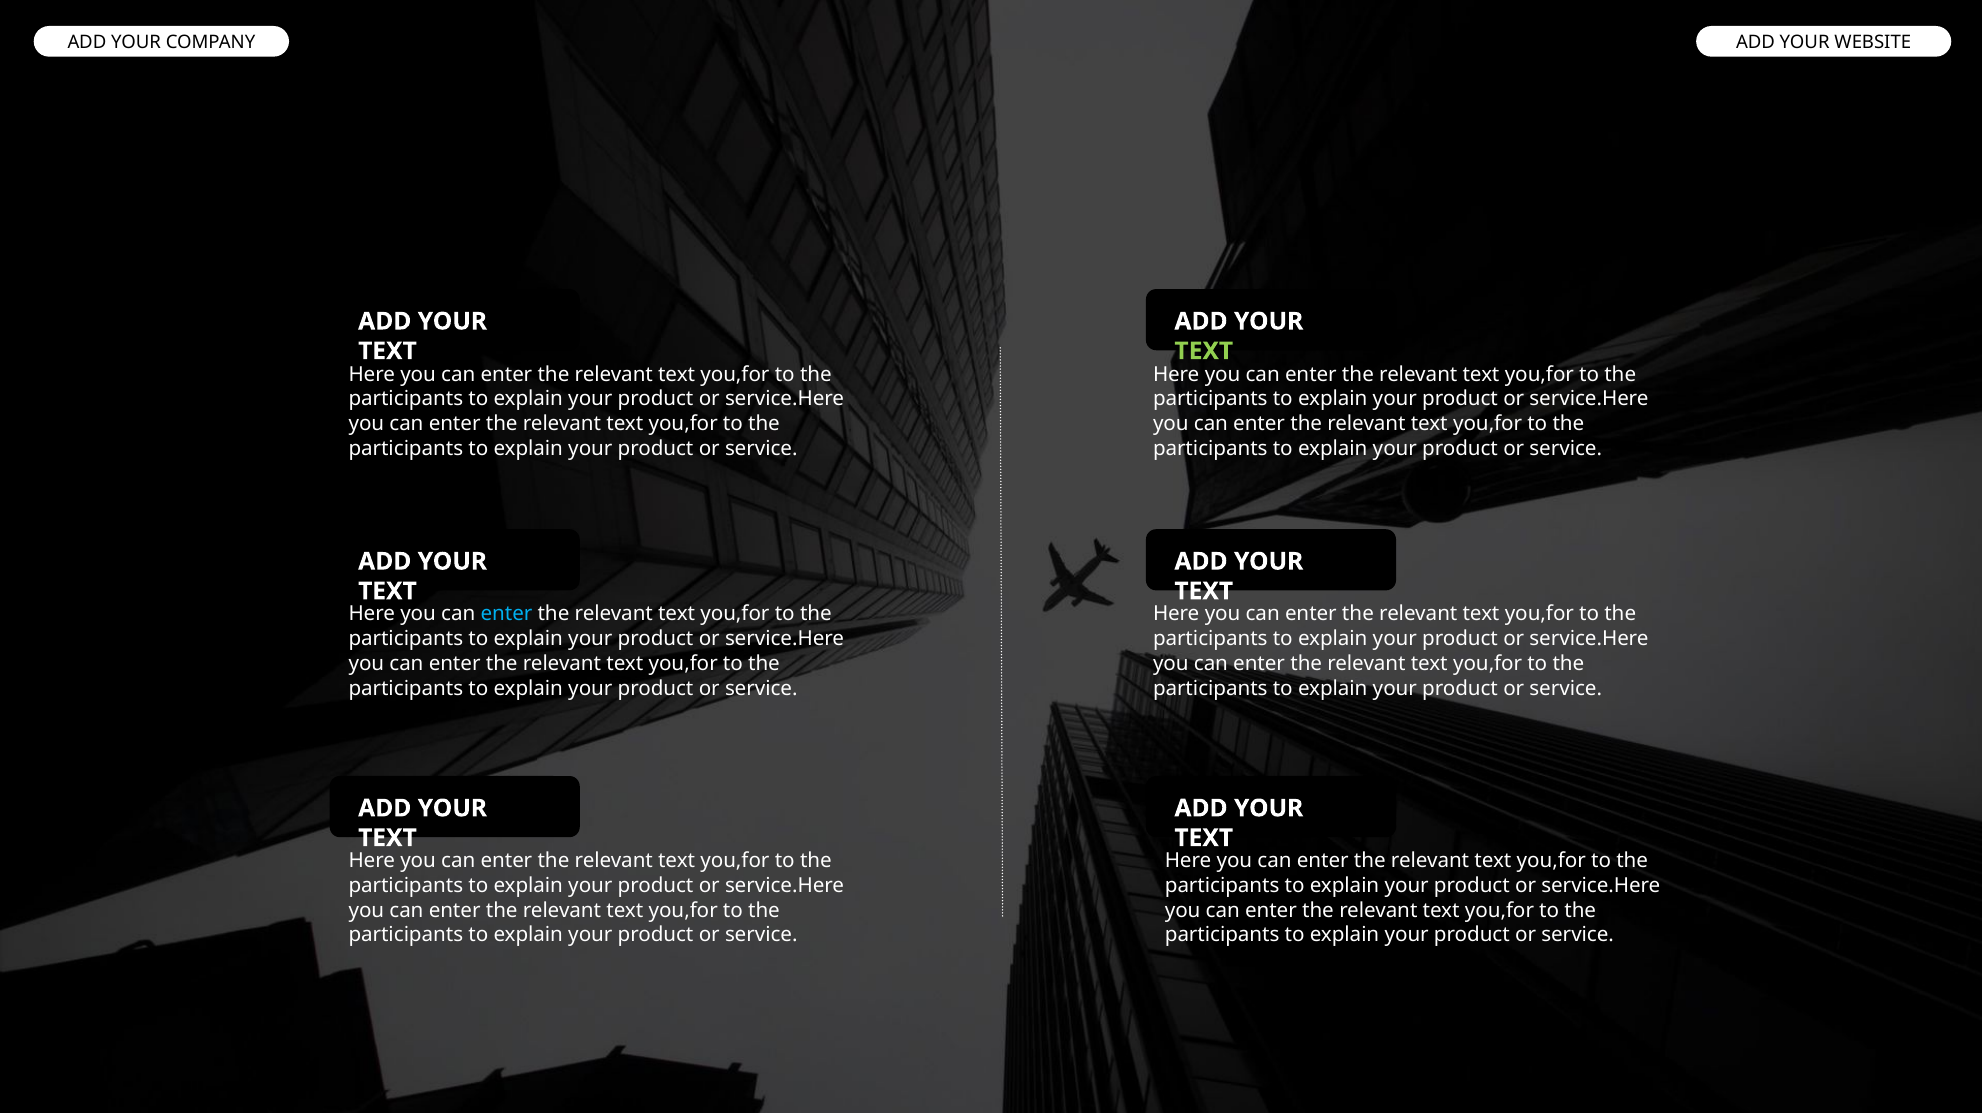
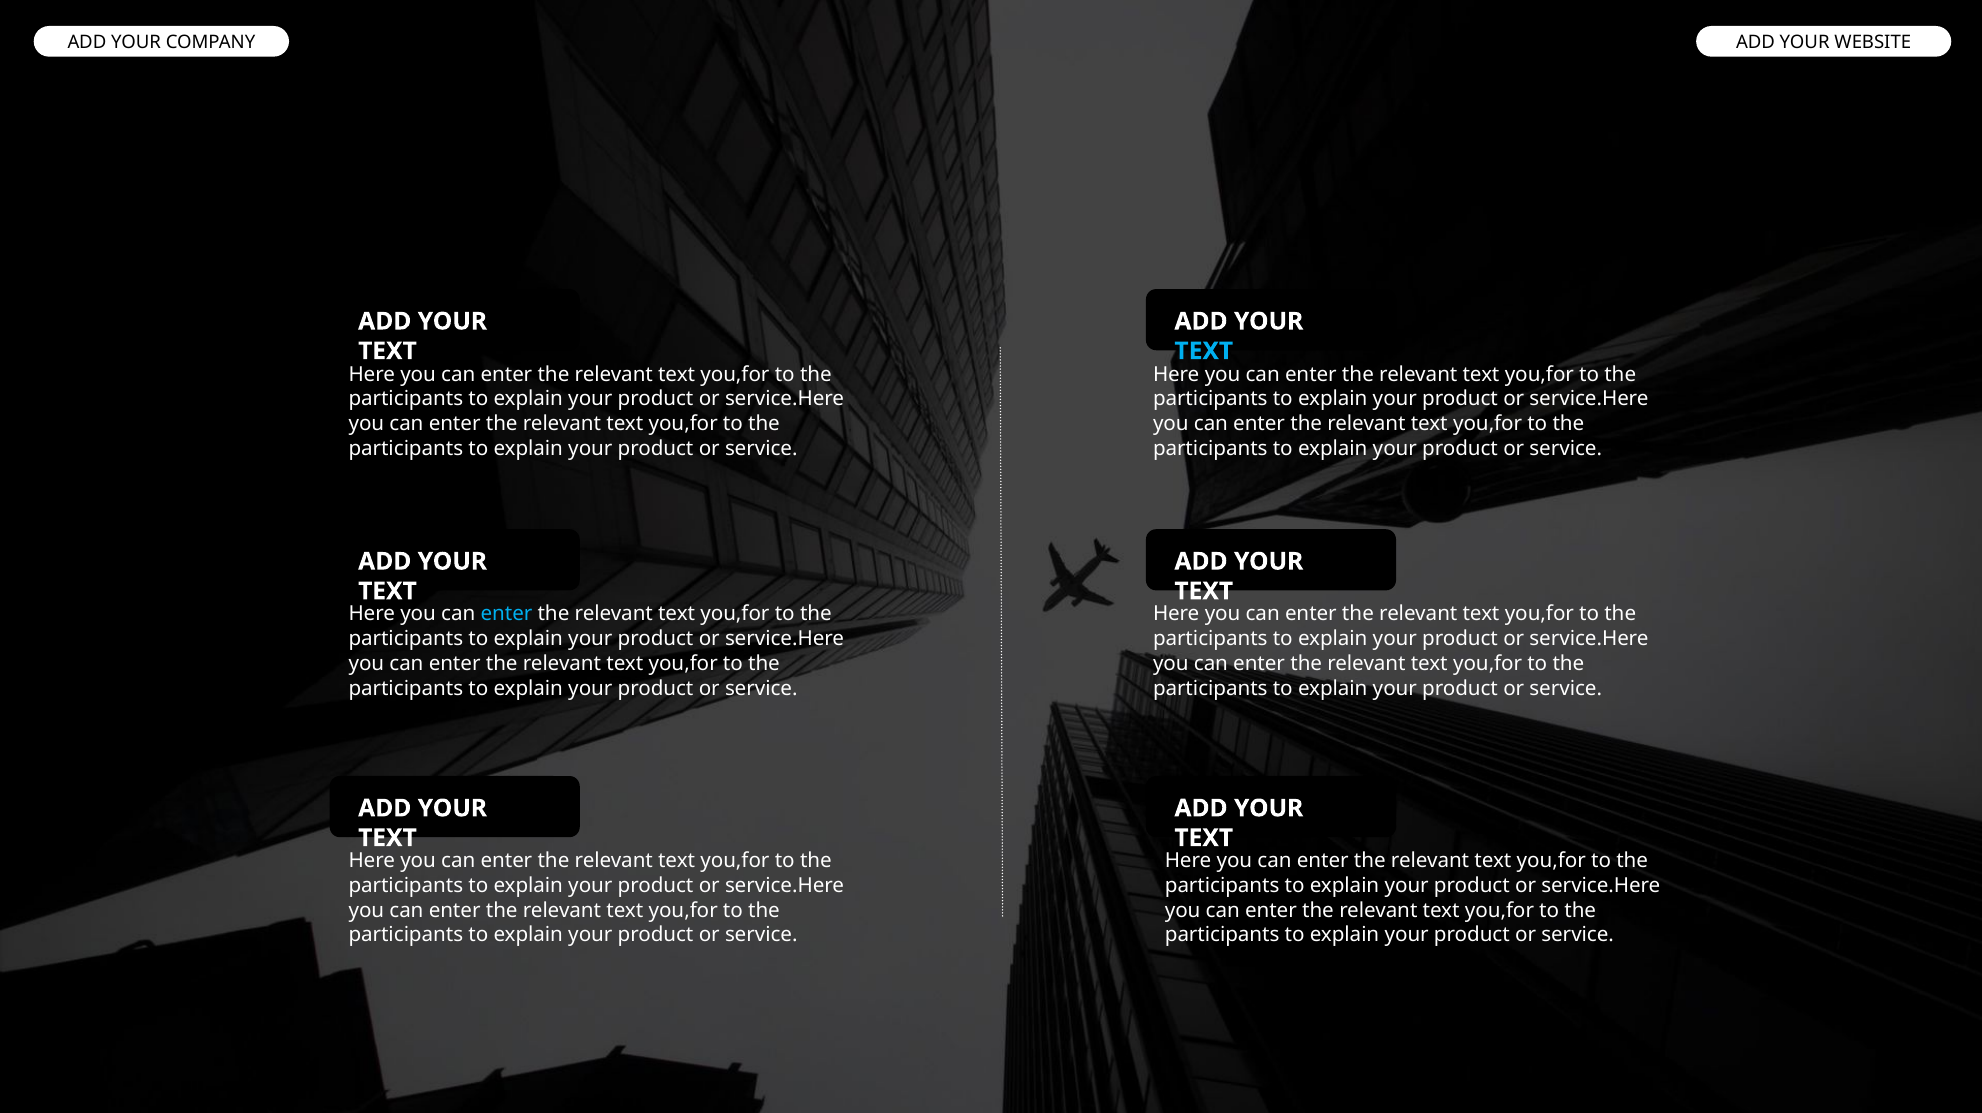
TEXT at (1204, 351) colour: light green -> light blue
